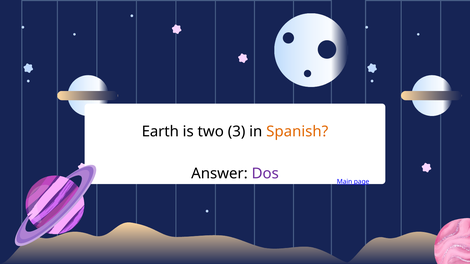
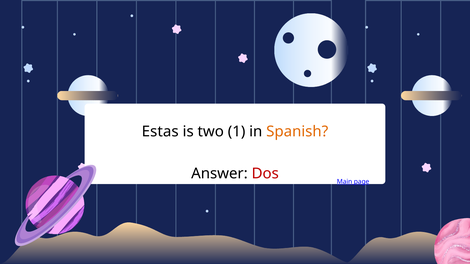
Earth: Earth -> Estas
3: 3 -> 1
Dos colour: purple -> red
